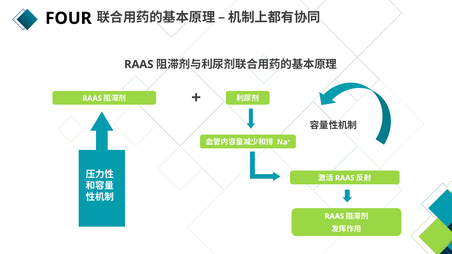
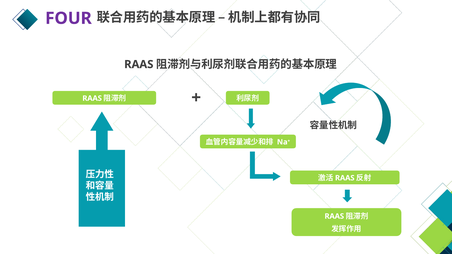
FOUR colour: black -> purple
